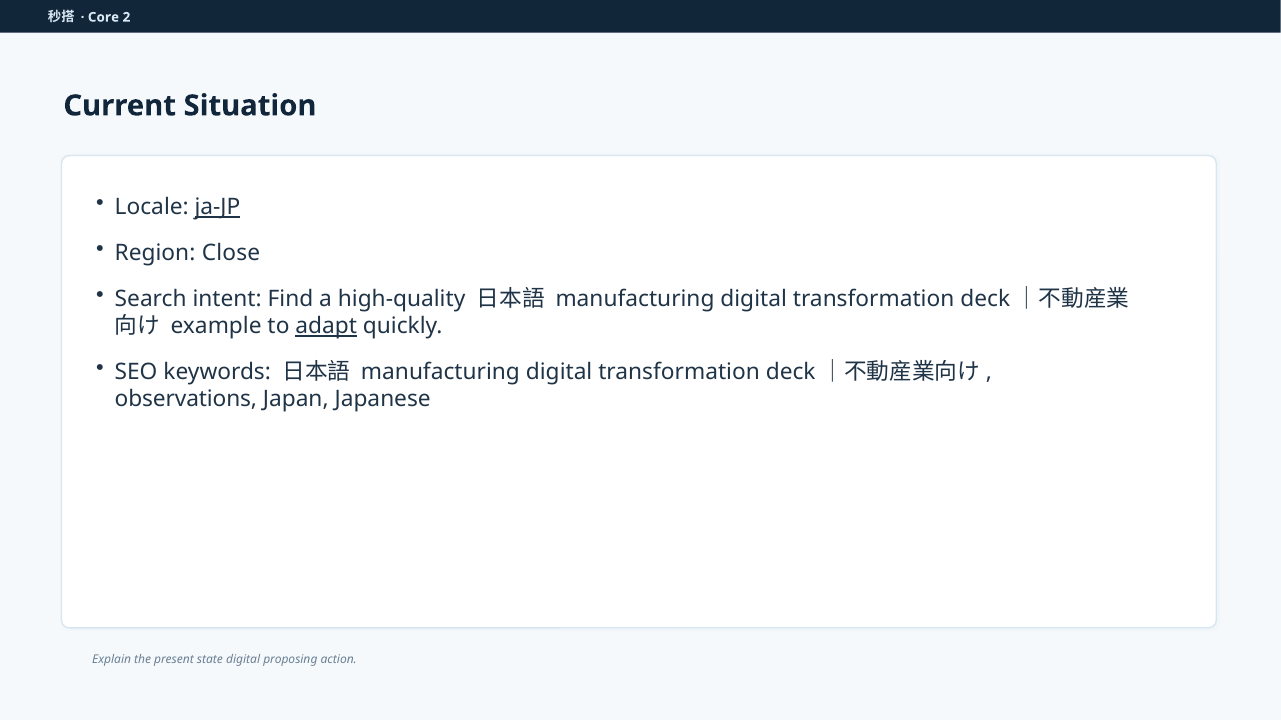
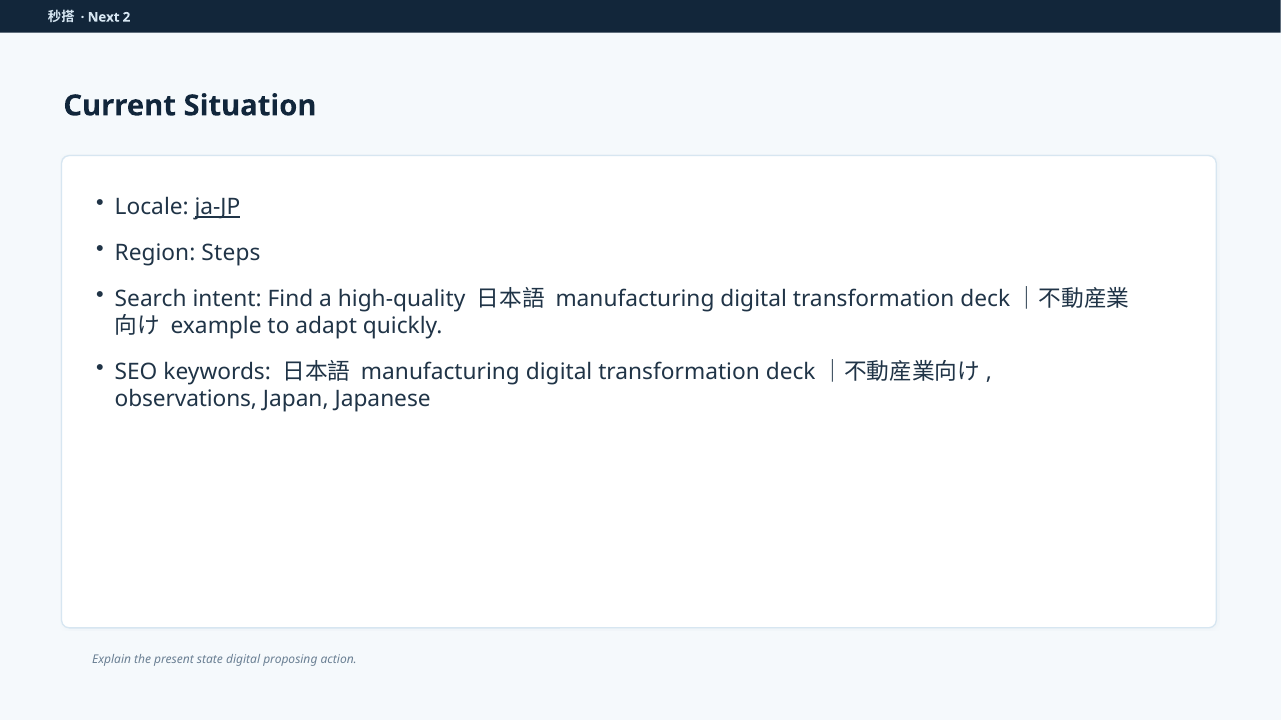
Core: Core -> Next
Close: Close -> Steps
adapt underline: present -> none
